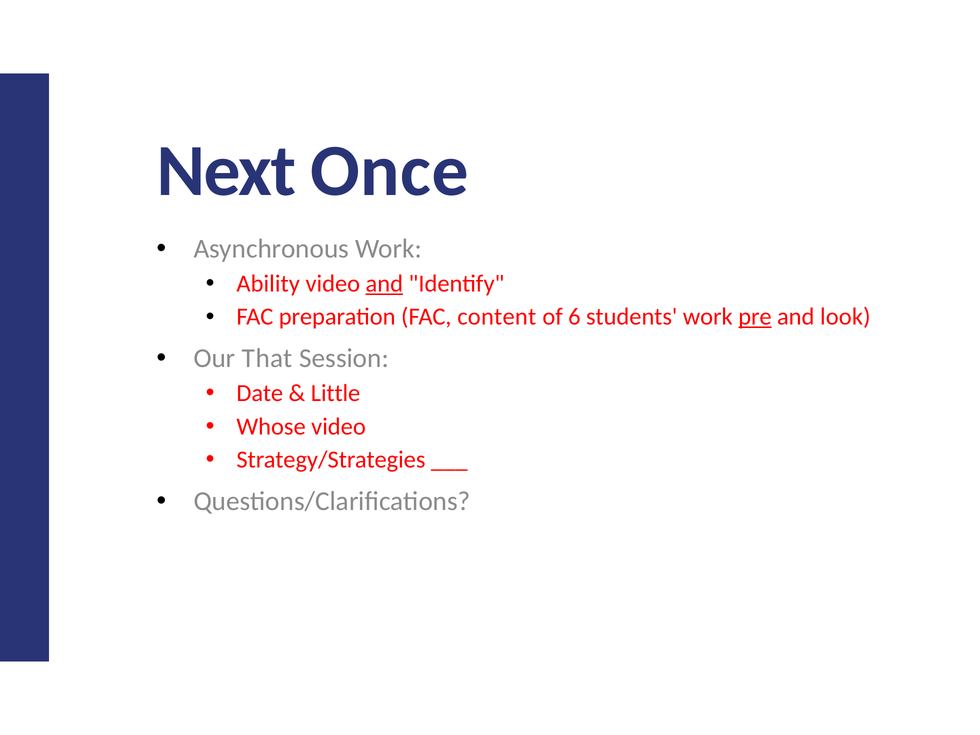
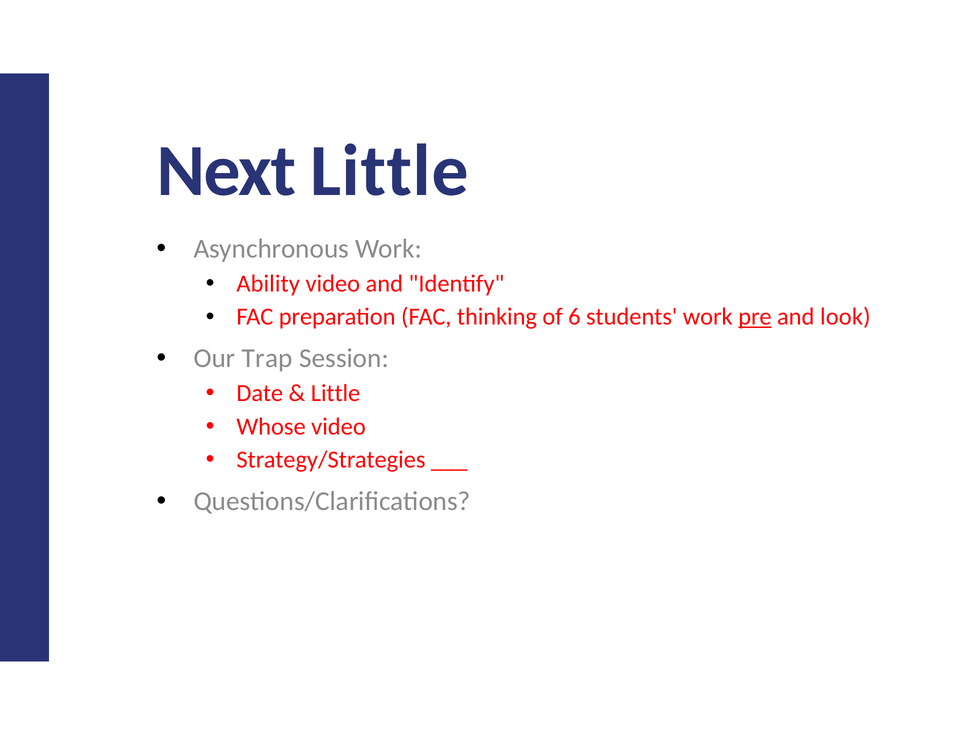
Next Once: Once -> Little
and at (384, 284) underline: present -> none
content: content -> thinking
That: That -> Trap
